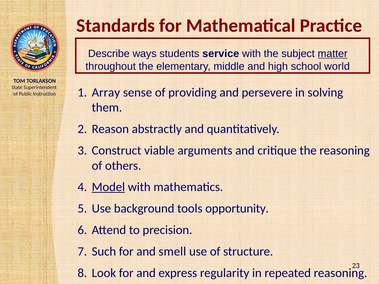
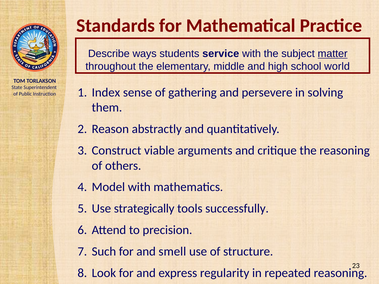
Array: Array -> Index
providing: providing -> gathering
Model underline: present -> none
background: background -> strategically
opportunity: opportunity -> successfully
